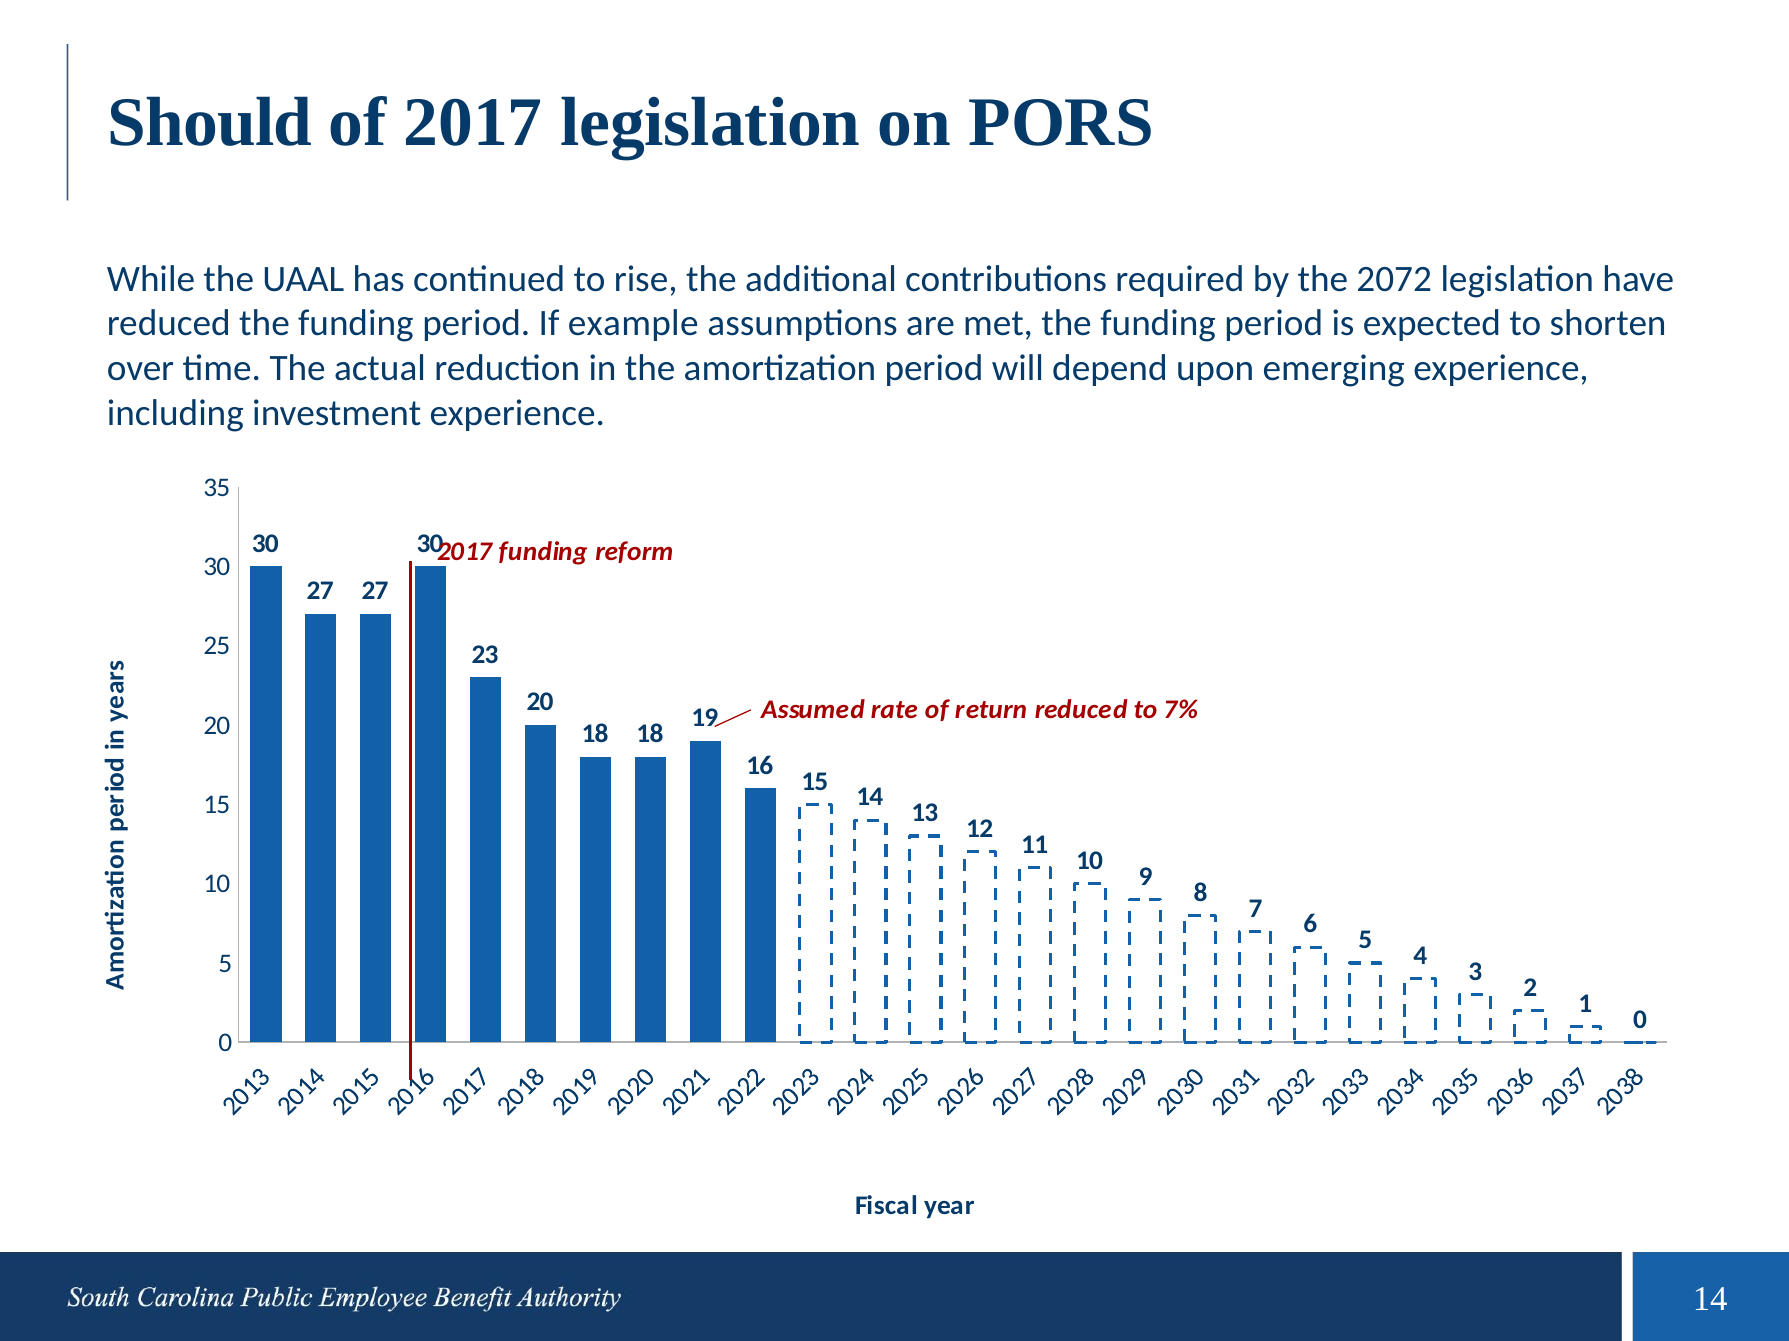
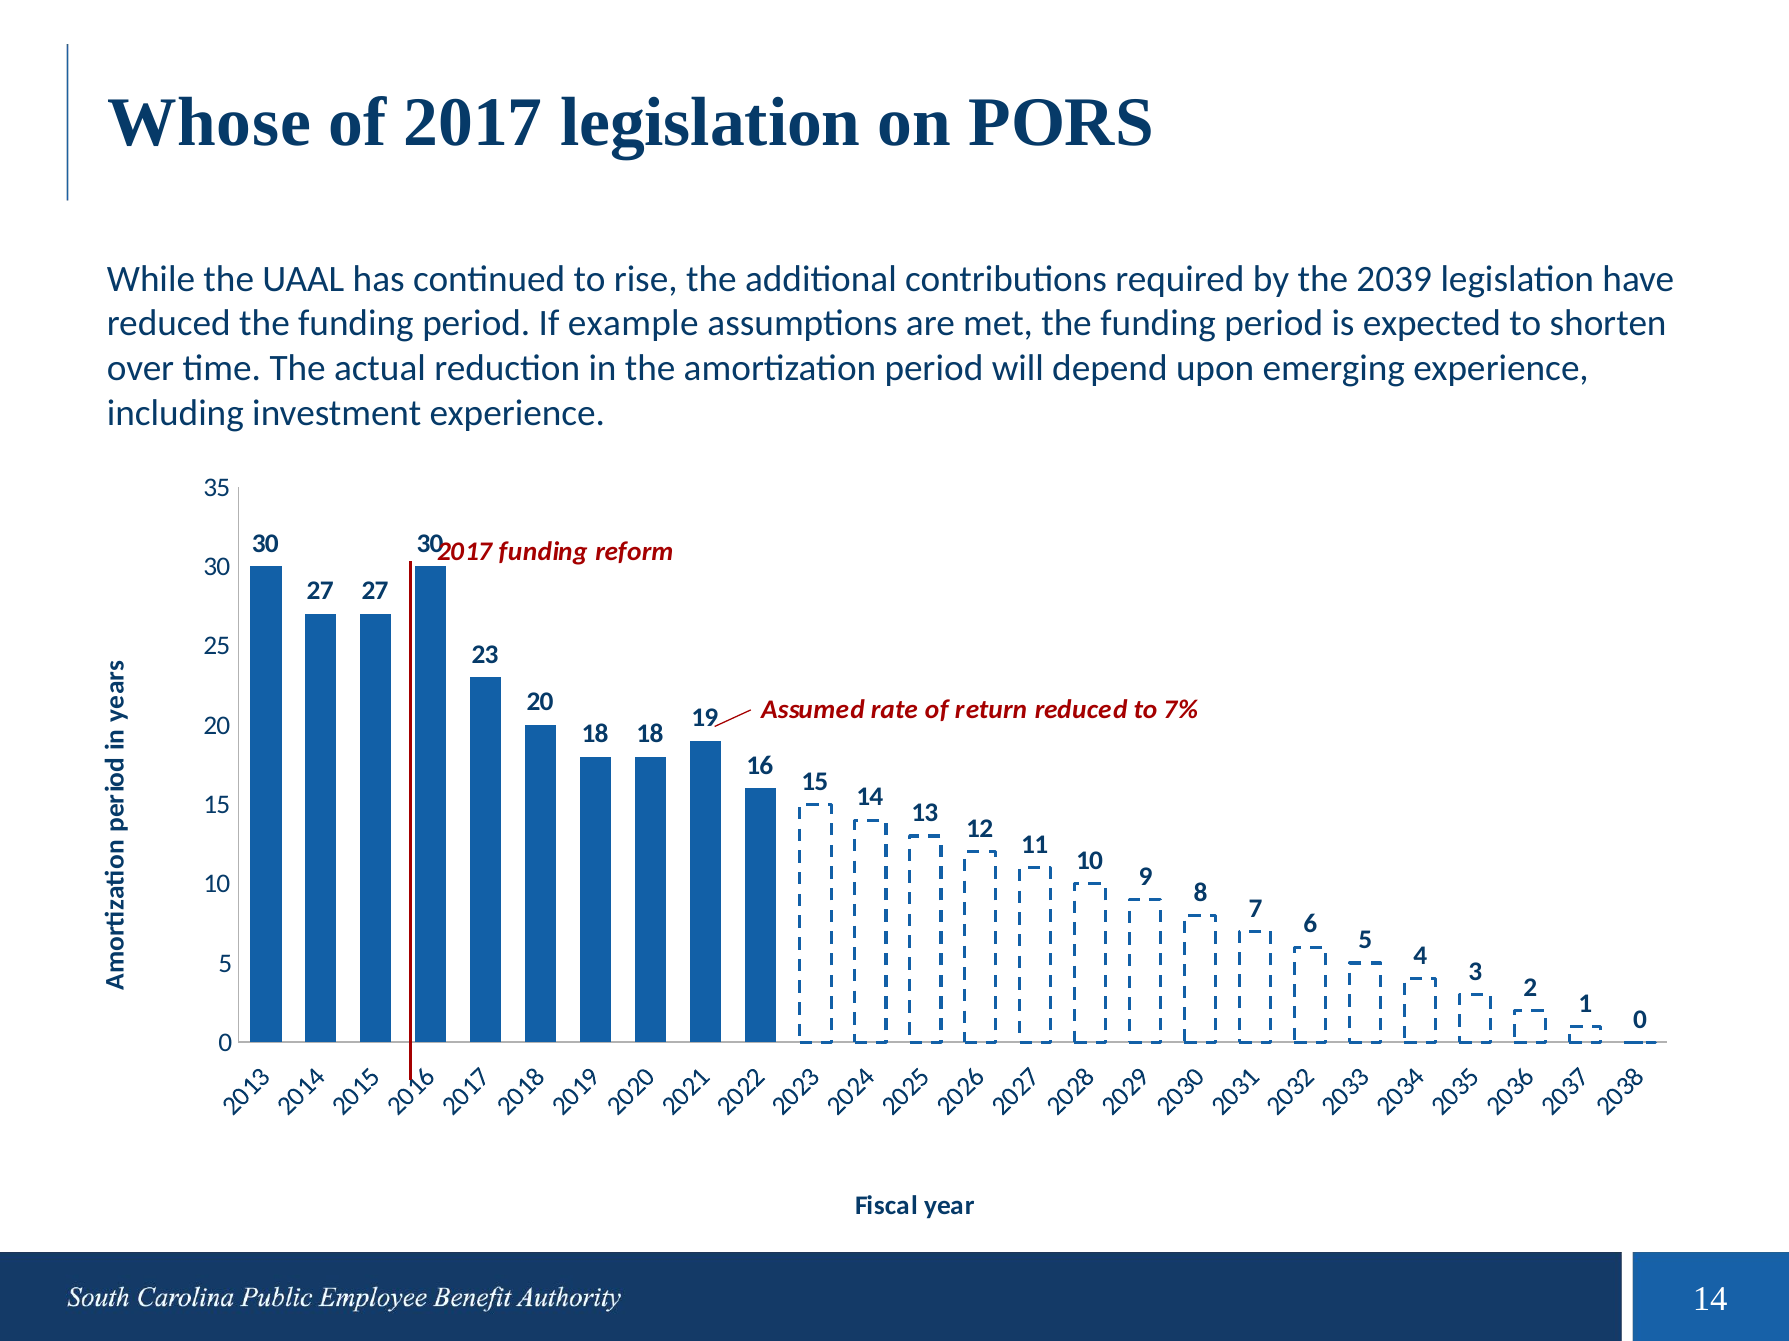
Should: Should -> Whose
2072: 2072 -> 2039
